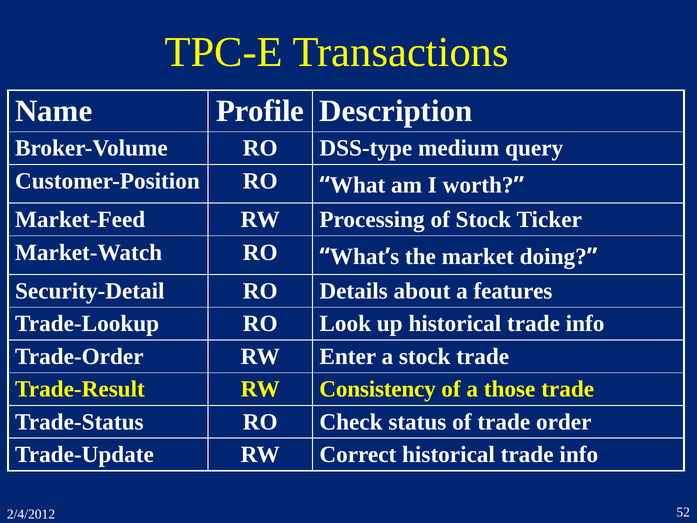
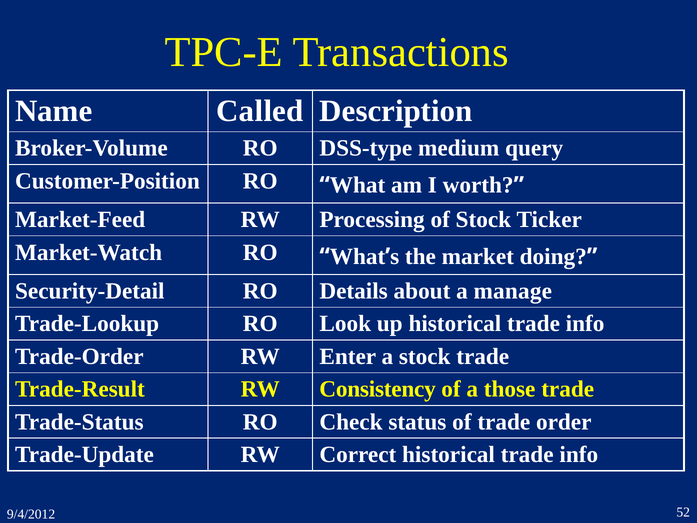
Profile: Profile -> Called
features: features -> manage
2/4/2012: 2/4/2012 -> 9/4/2012
